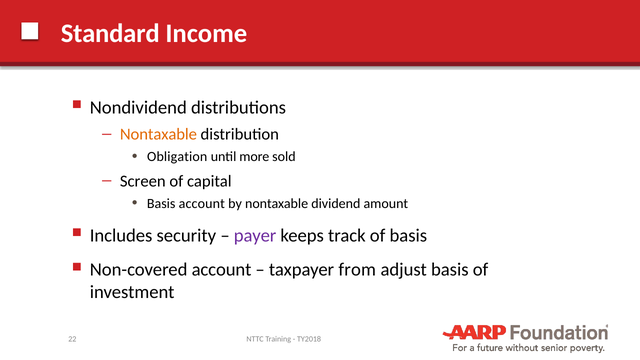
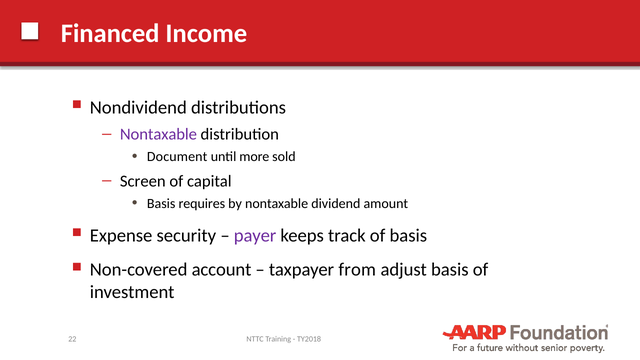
Standard: Standard -> Financed
Nontaxable at (158, 134) colour: orange -> purple
Obligation: Obligation -> Document
Basis account: account -> requires
Includes: Includes -> Expense
